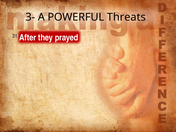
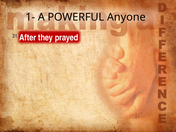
3-: 3- -> 1-
Threats: Threats -> Anyone
